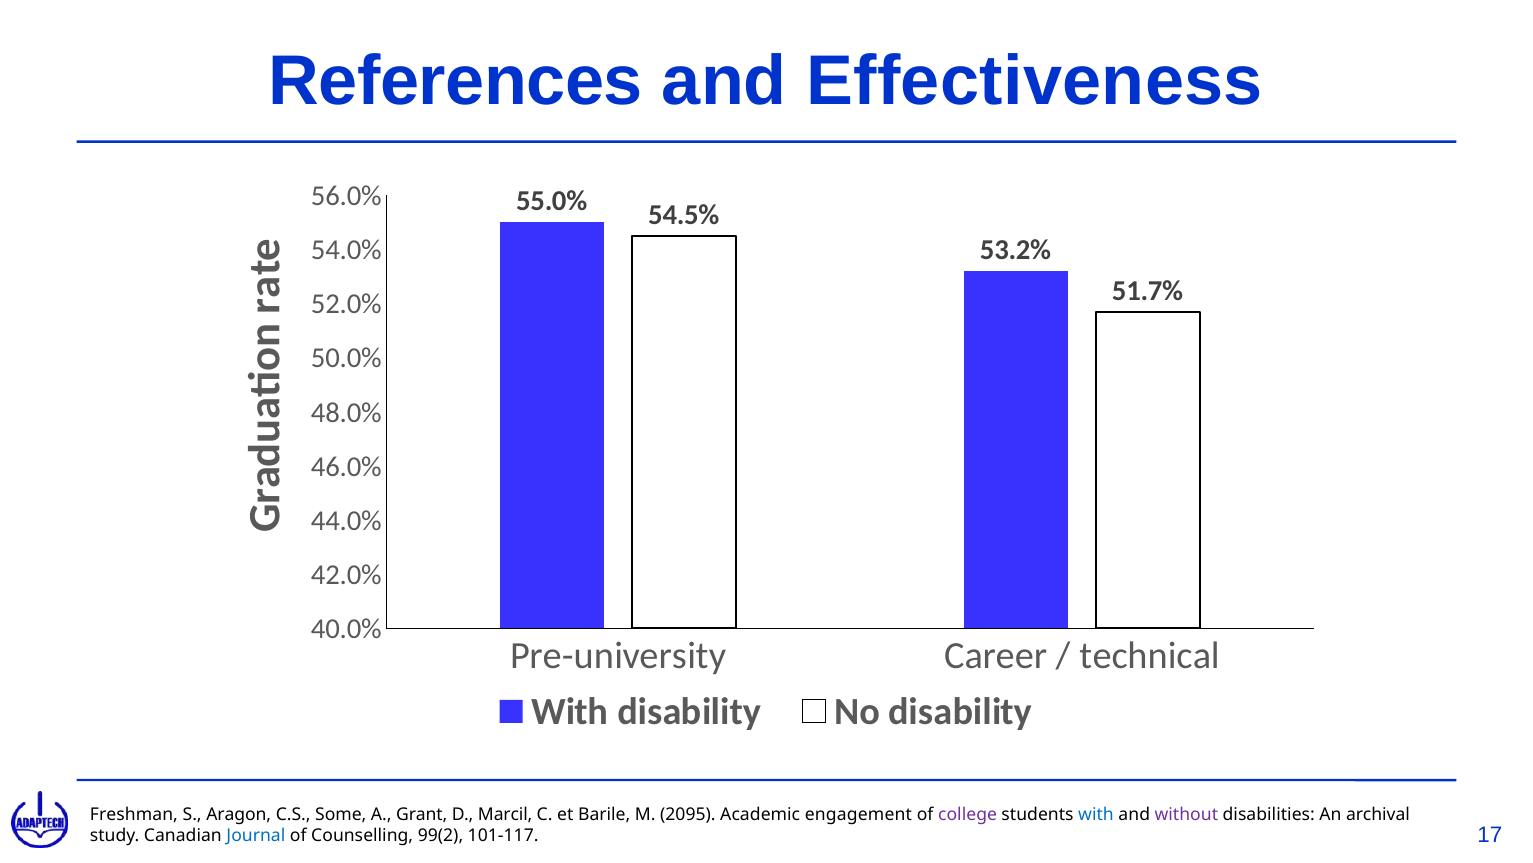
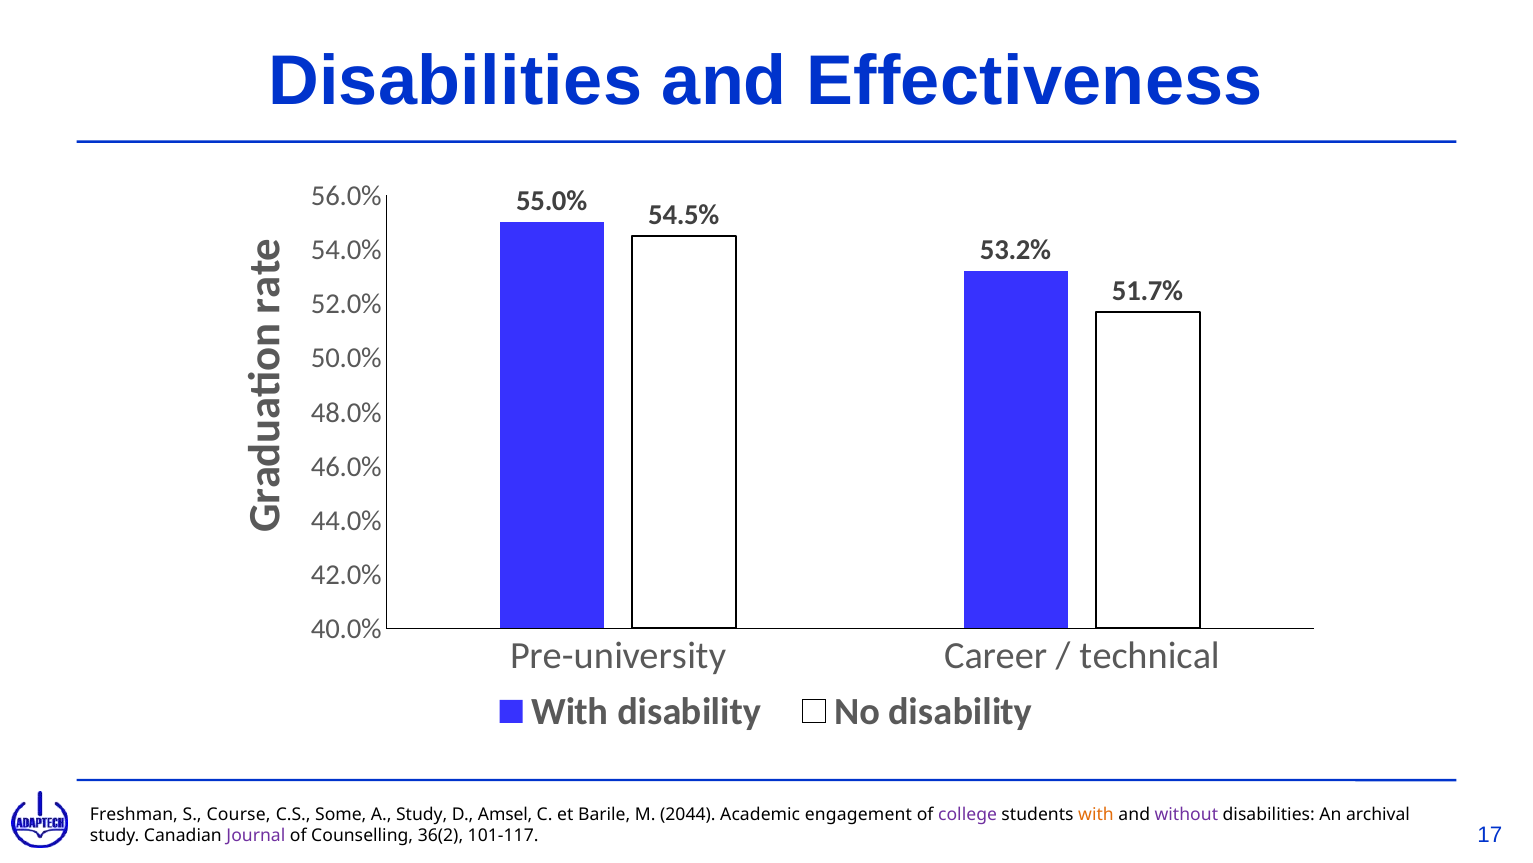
References at (456, 82): References -> Disabilities
Aragon: Aragon -> Course
A Grant: Grant -> Study
Marcil: Marcil -> Amsel
2095: 2095 -> 2044
with at (1096, 814) colour: blue -> orange
Journal colour: blue -> purple
99(2: 99(2 -> 36(2
